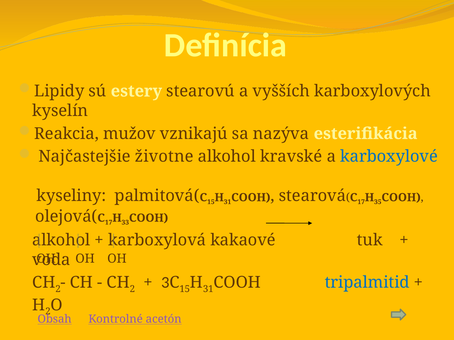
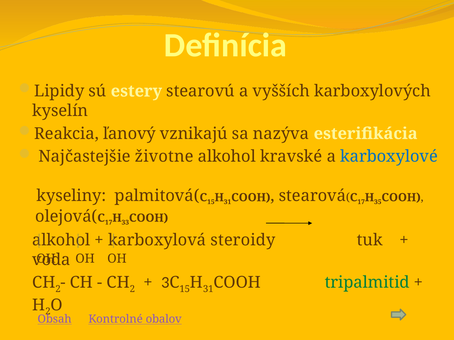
mužov: mužov -> ľanový
kakaové: kakaové -> steroidy
tripalmitid colour: blue -> green
acetón: acetón -> obalov
